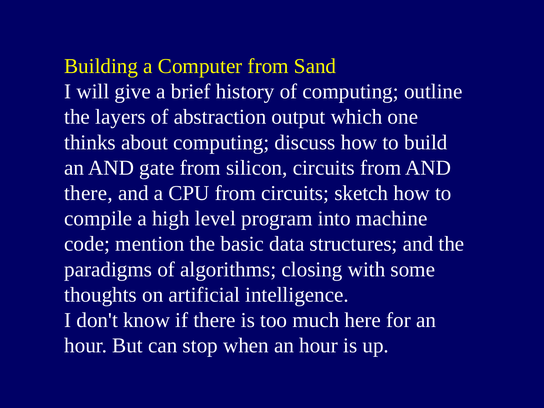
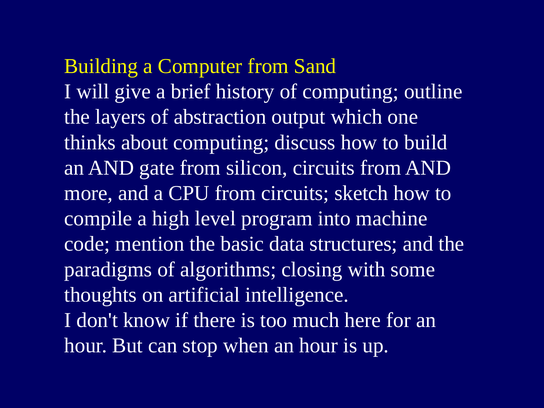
there at (88, 193): there -> more
